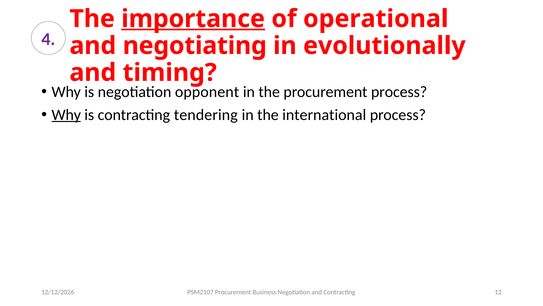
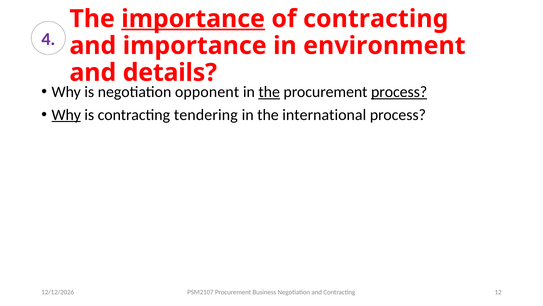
of operational: operational -> contracting
and negotiating: negotiating -> importance
evolutionally: evolutionally -> environment
timing: timing -> details
the at (269, 92) underline: none -> present
process at (399, 92) underline: none -> present
